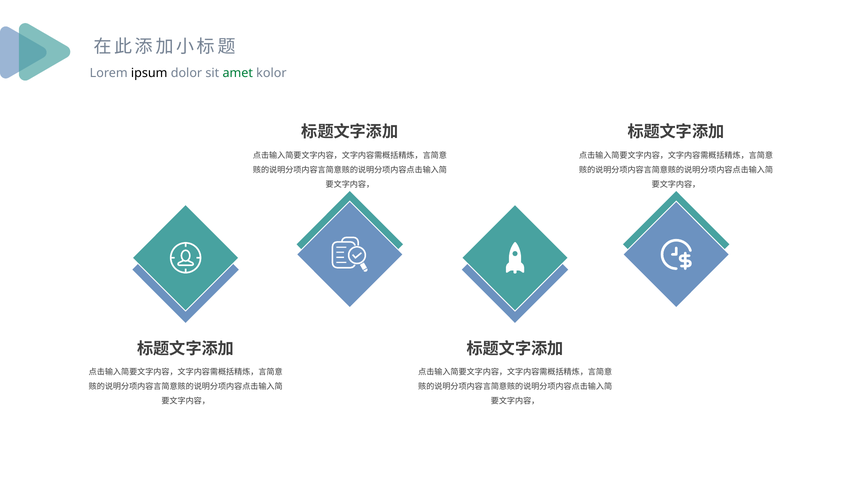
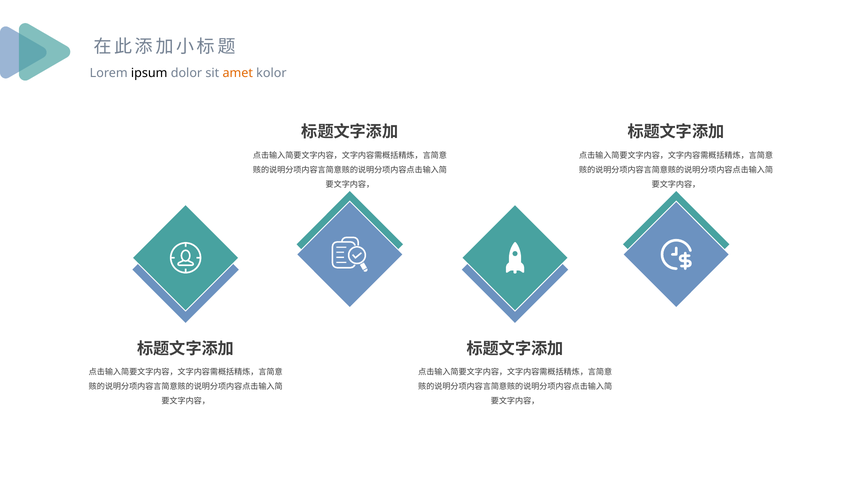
amet colour: green -> orange
